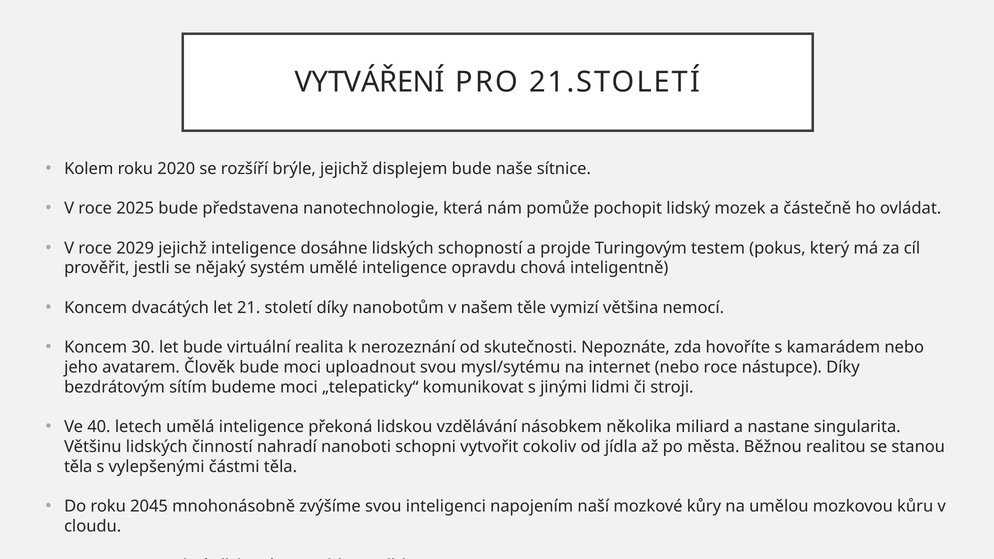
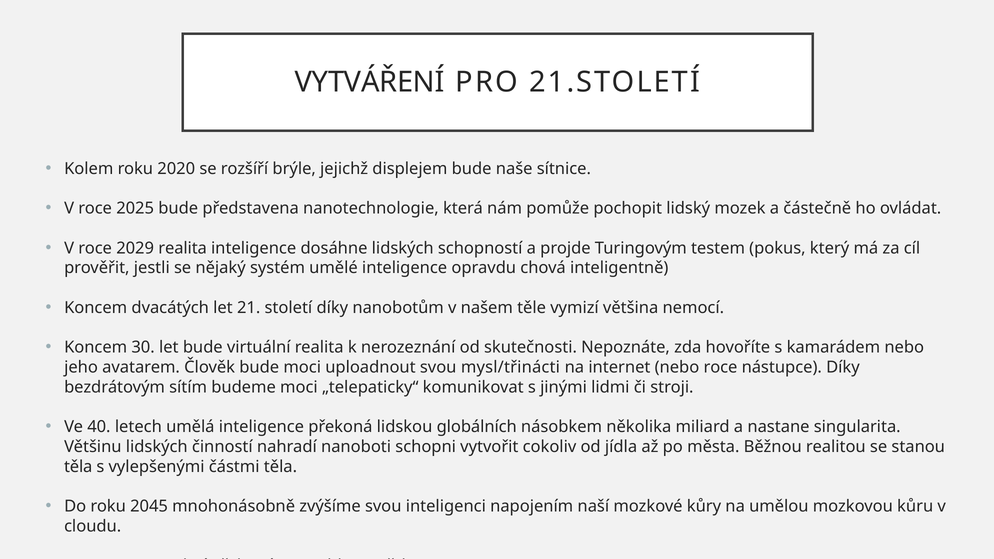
2029 jejichž: jejichž -> realita
mysl/sytému: mysl/sytému -> mysl/třinácti
vzdělávání: vzdělávání -> globálních
